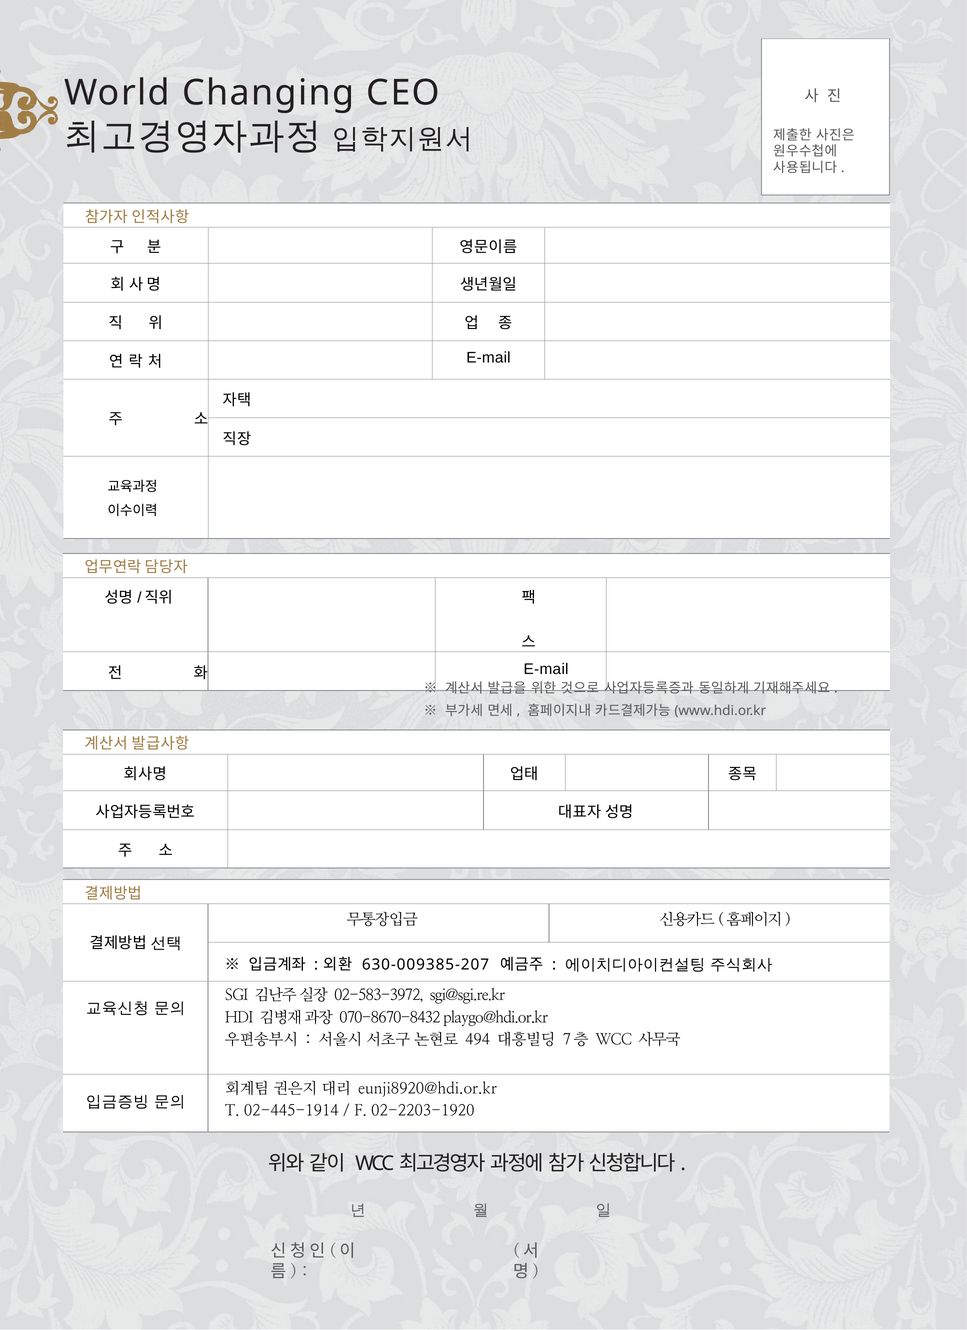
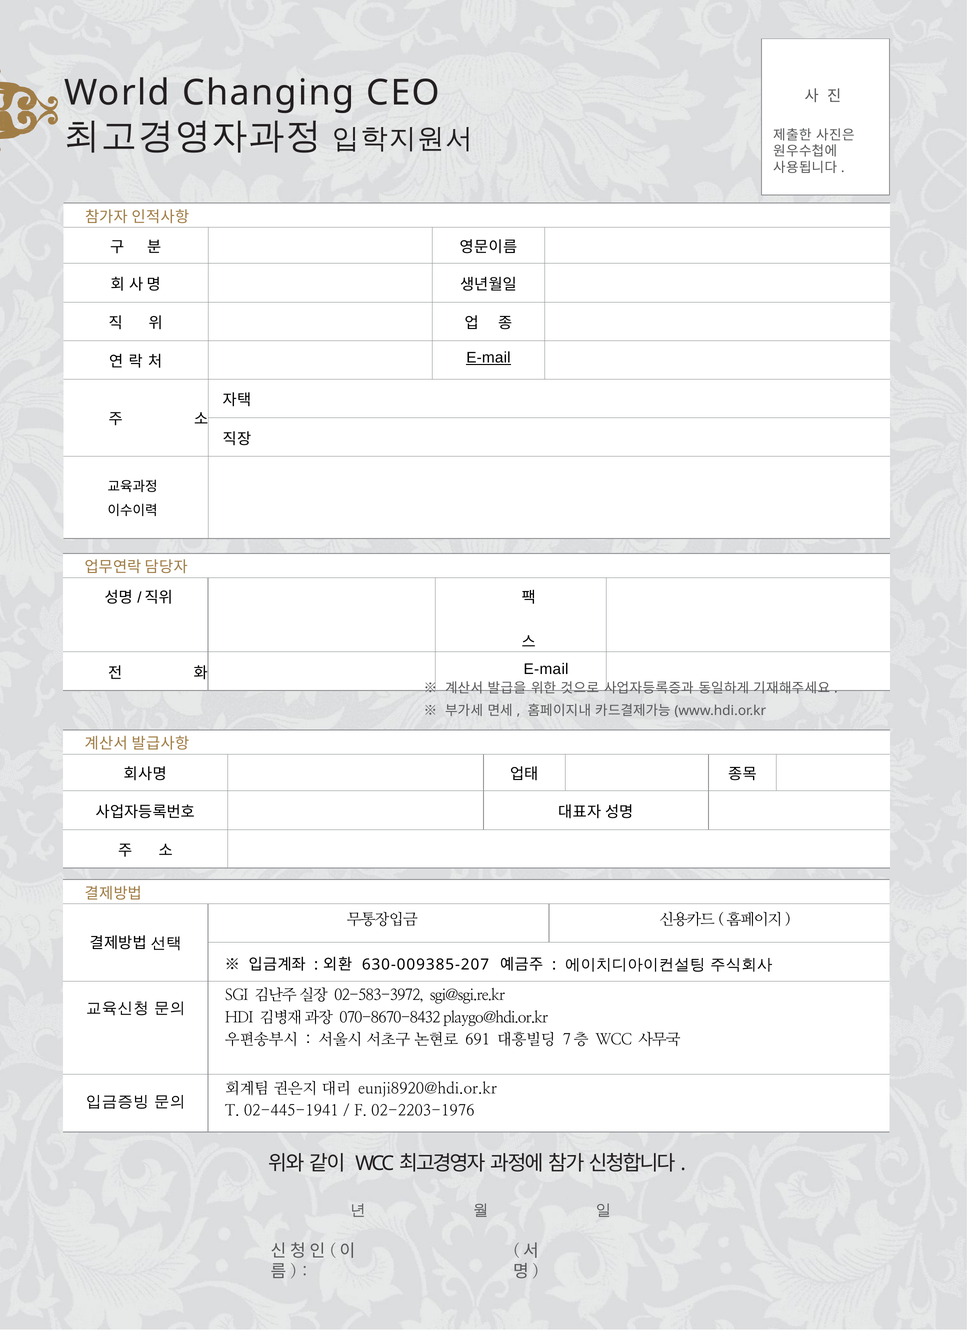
E-mail at (488, 358) underline: none -> present
494: 494 -> 691
02-445-1914: 02-445-1914 -> 02-445-1941
02-2203-1920: 02-2203-1920 -> 02-2203-1976
